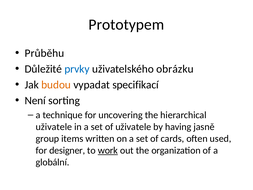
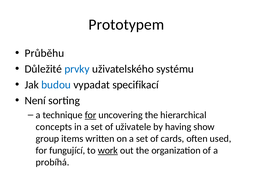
obrázku: obrázku -> systému
budou colour: orange -> blue
for at (91, 115) underline: none -> present
uživatele at (54, 127): uživatele -> concepts
jasně: jasně -> show
designer: designer -> fungující
globální: globální -> probíhá
